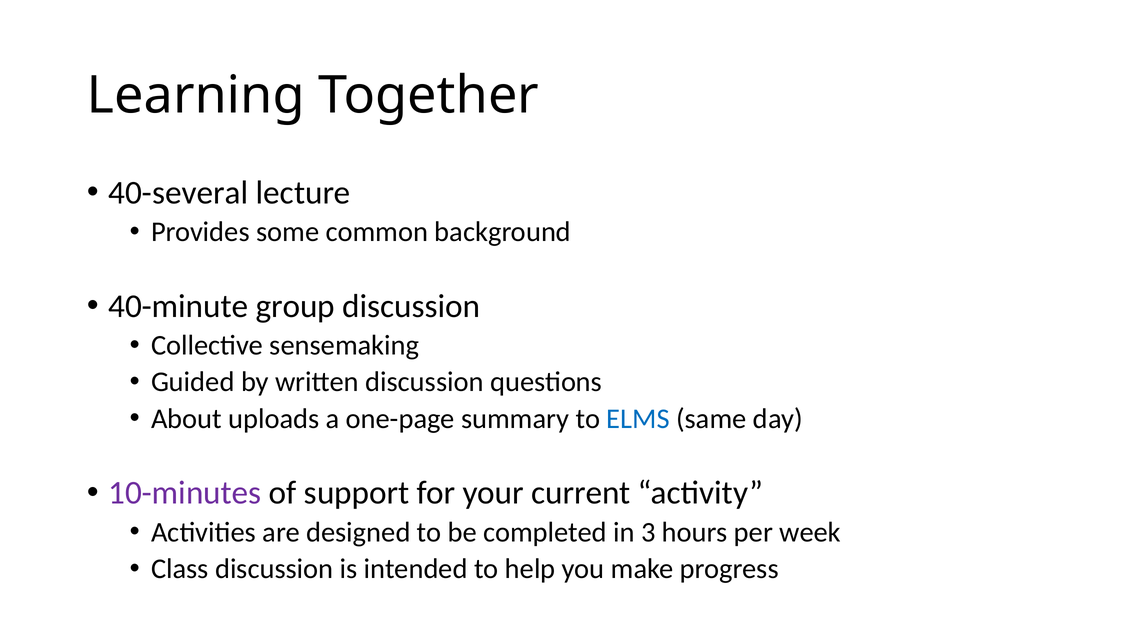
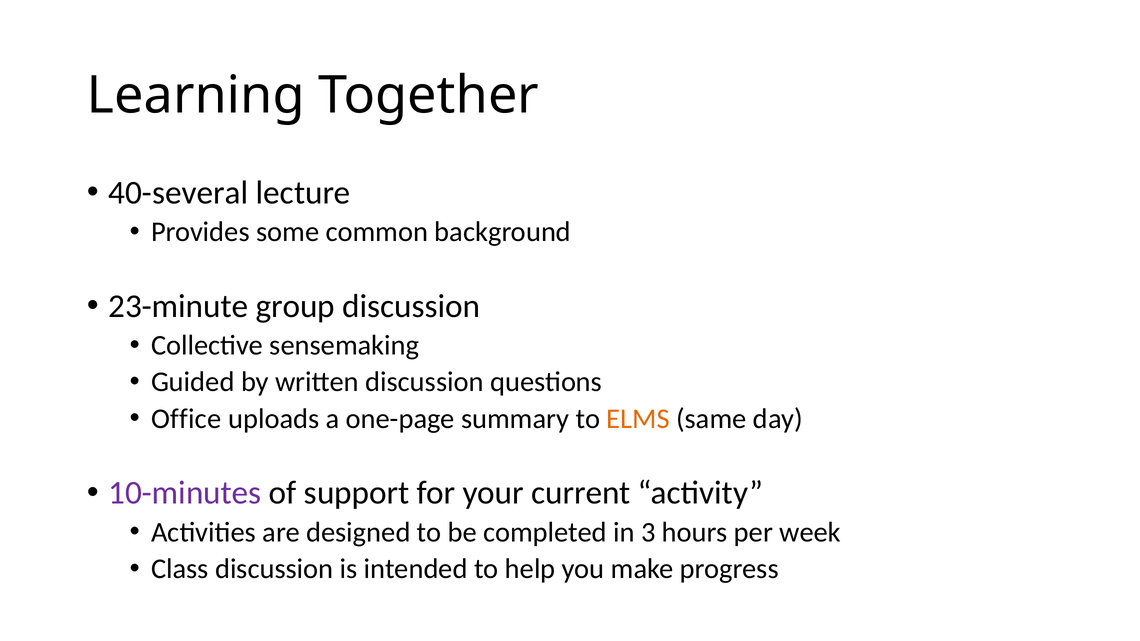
40-minute: 40-minute -> 23-minute
About: About -> Office
ELMS colour: blue -> orange
